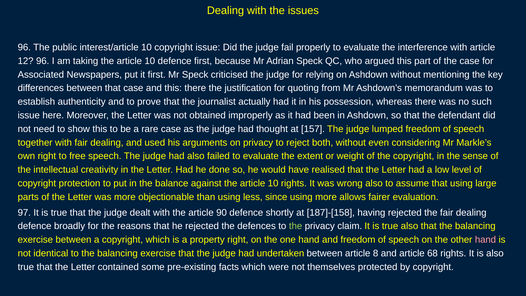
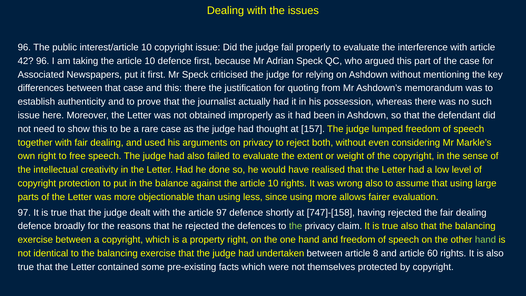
12: 12 -> 42
article 90: 90 -> 97
187]-[158: 187]-[158 -> 747]-[158
hand at (485, 240) colour: pink -> light green
68: 68 -> 60
